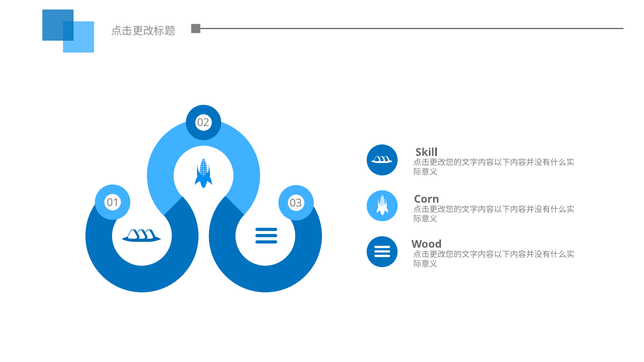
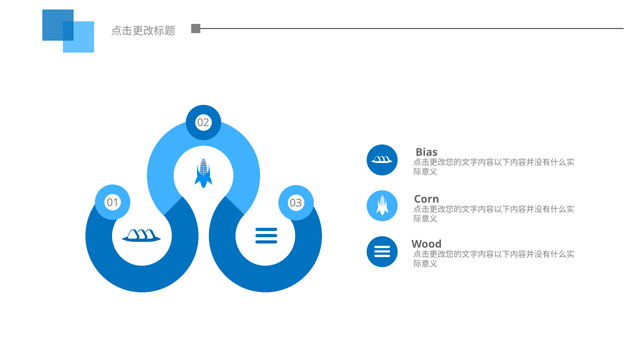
Skill: Skill -> Bias
